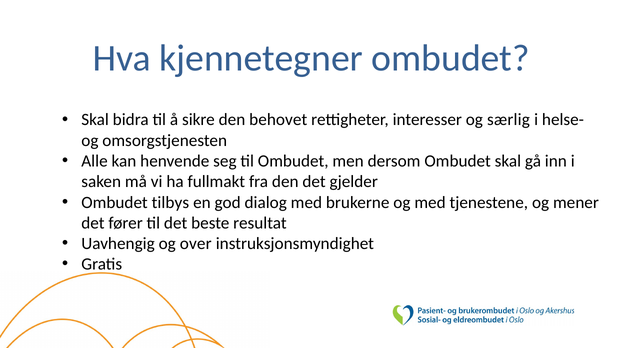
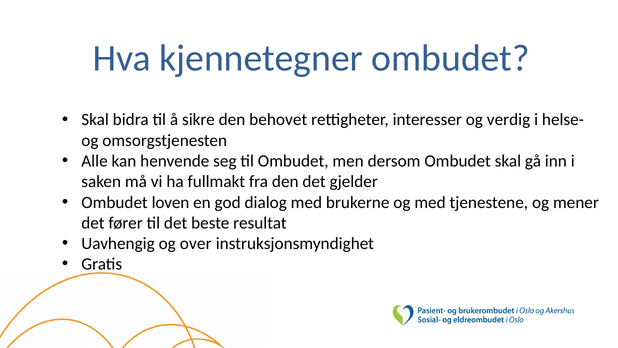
særlig: særlig -> verdig
tilbys: tilbys -> loven
